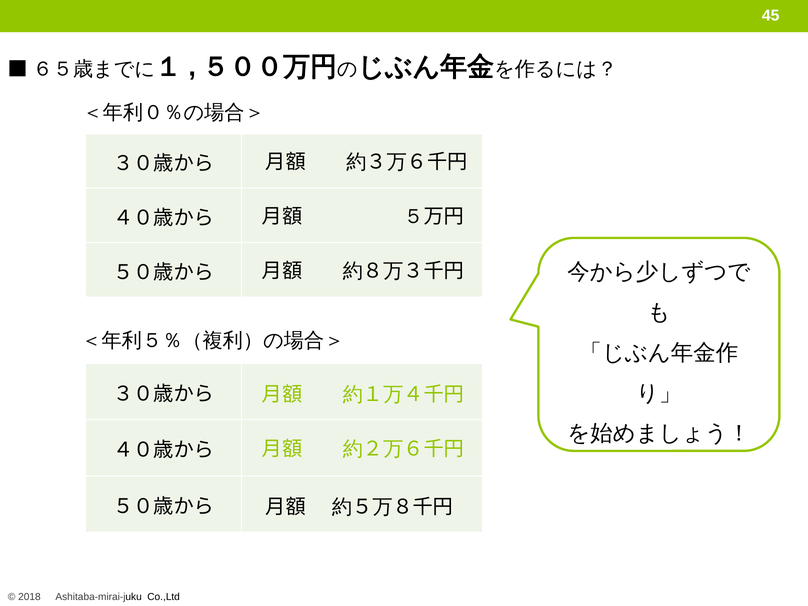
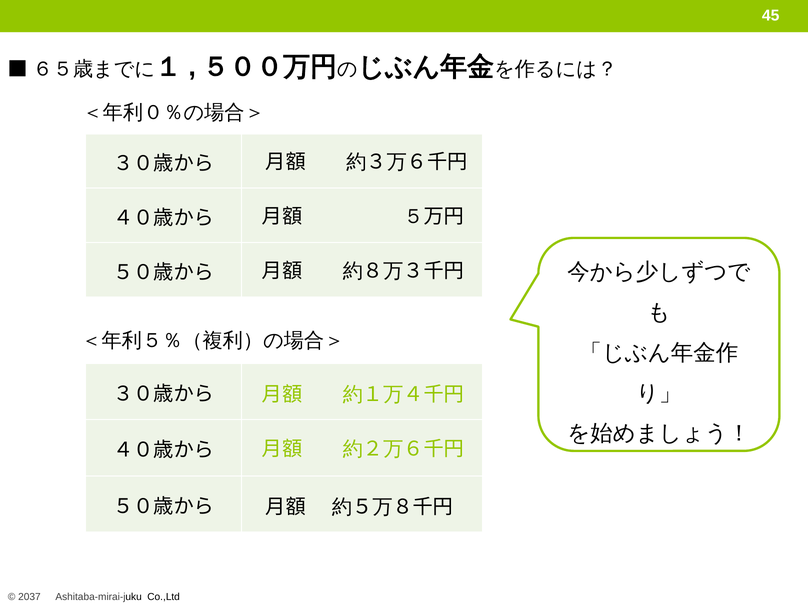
2018: 2018 -> 2037
